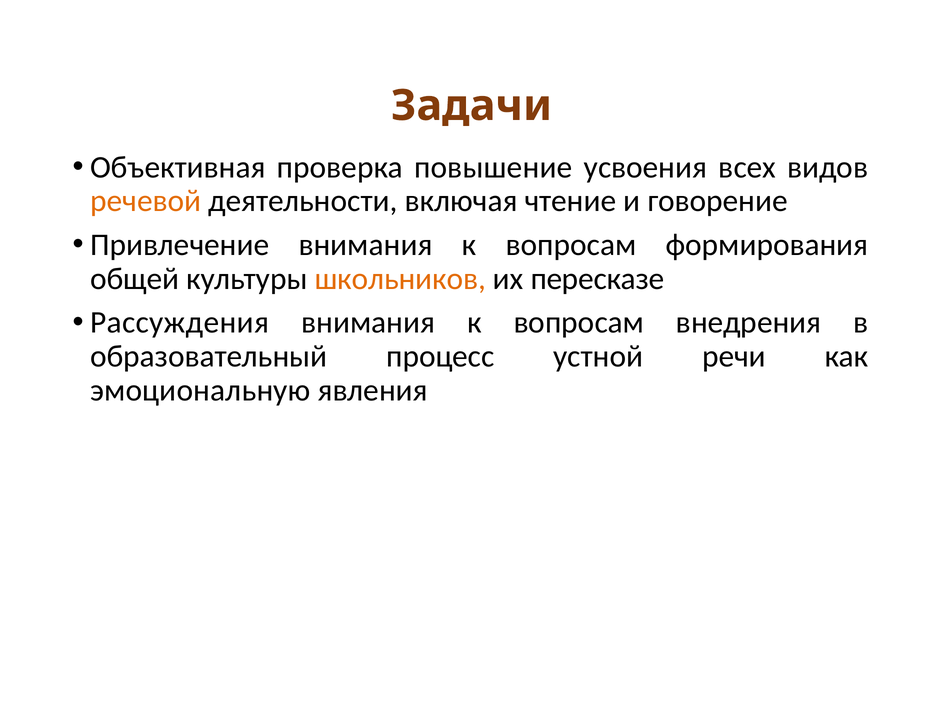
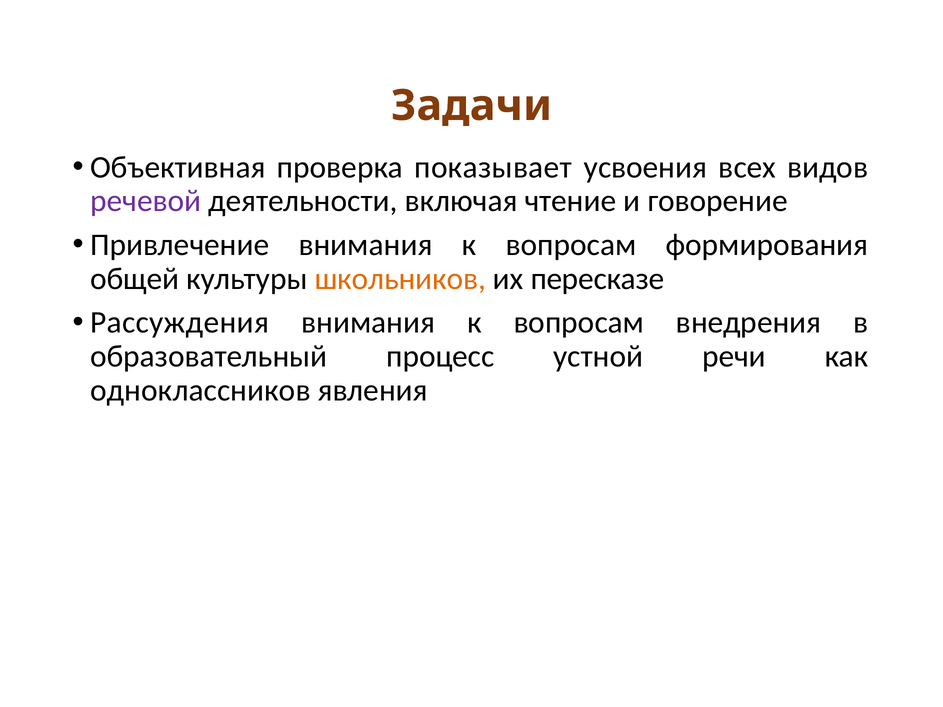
повышение: повышение -> показывает
речевой colour: orange -> purple
эмоциональную: эмоциональную -> одноклассников
